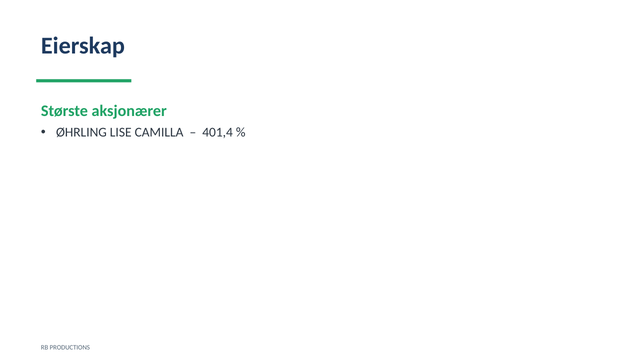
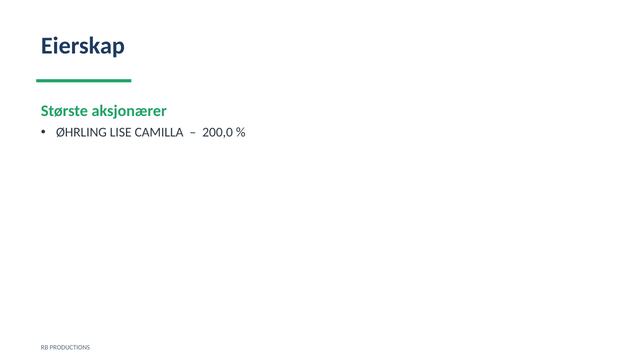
401,4: 401,4 -> 200,0
